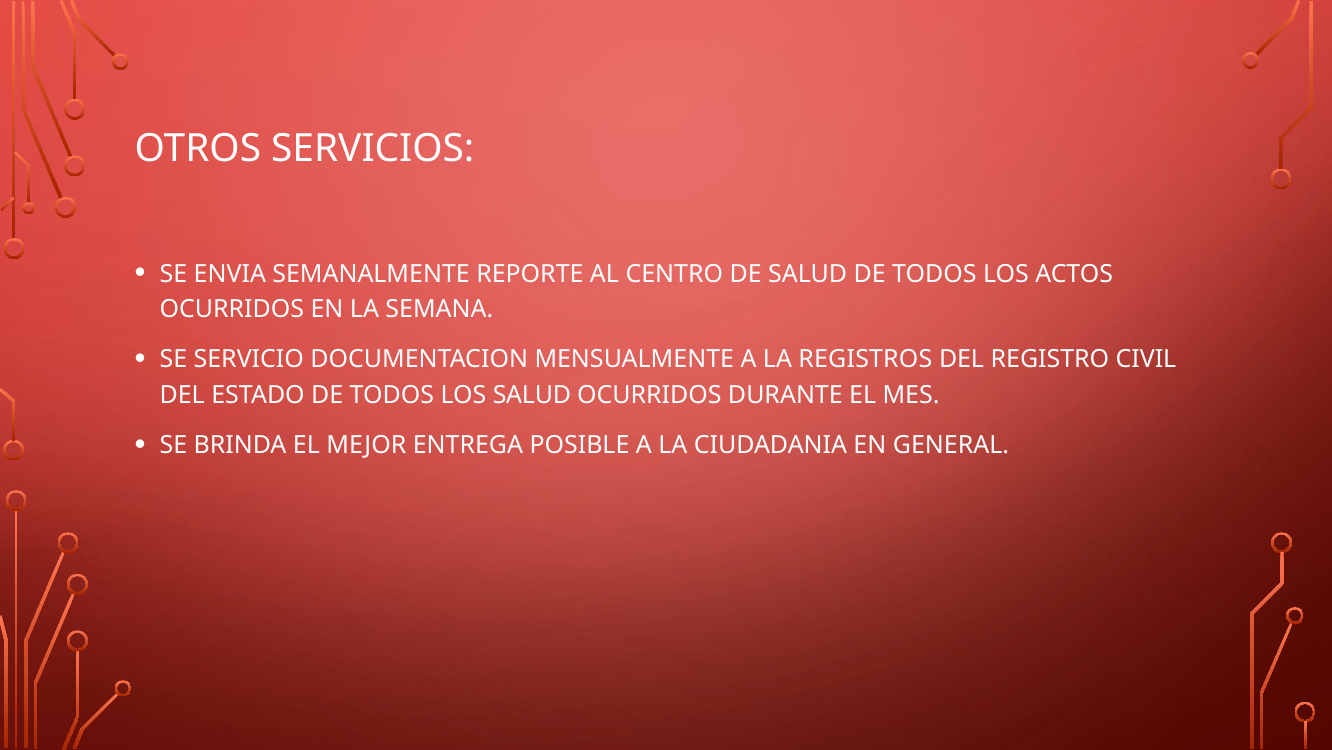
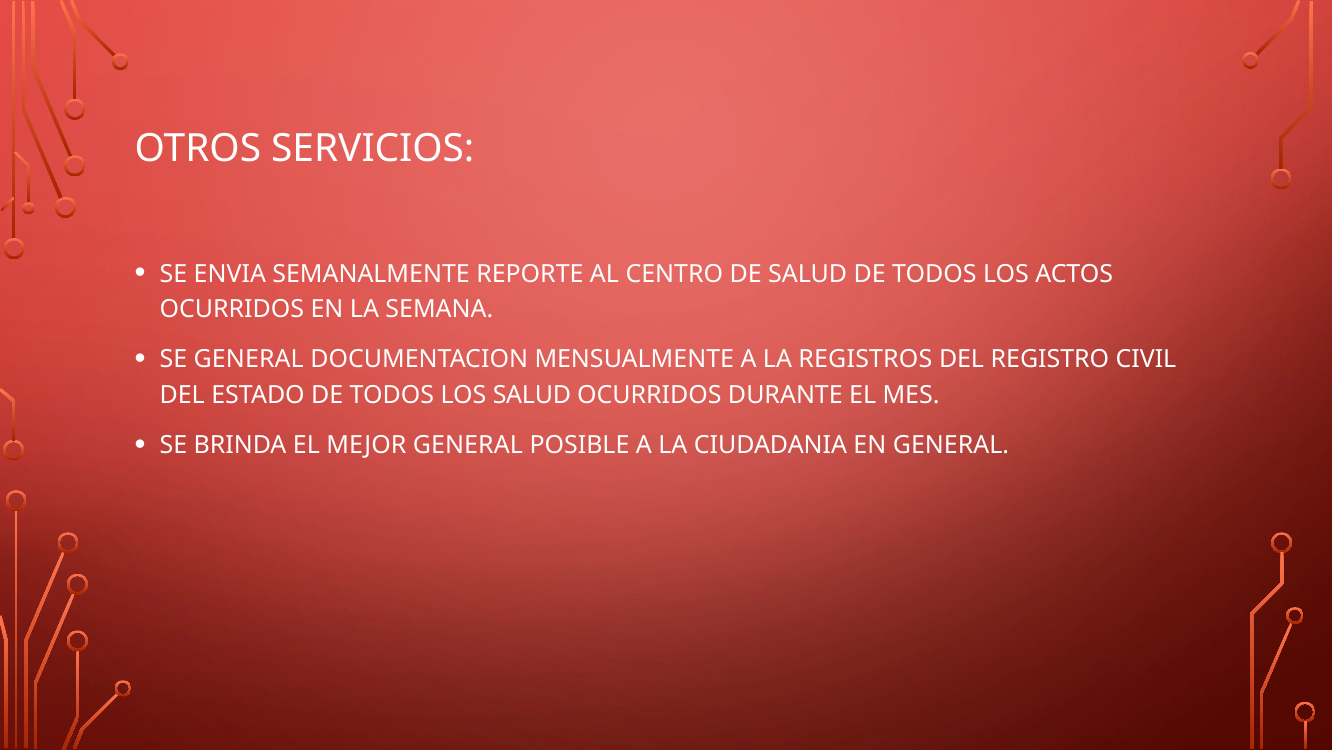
SE SERVICIO: SERVICIO -> GENERAL
MEJOR ENTREGA: ENTREGA -> GENERAL
